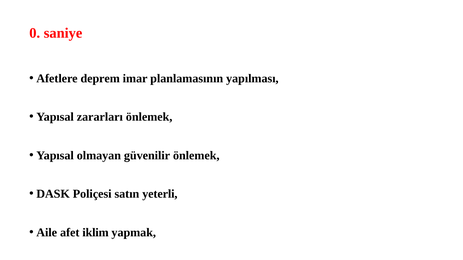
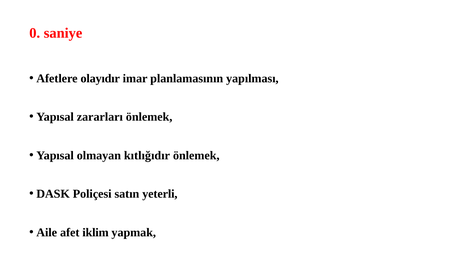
deprem: deprem -> olayıdır
güvenilir: güvenilir -> kıtlığıdır
